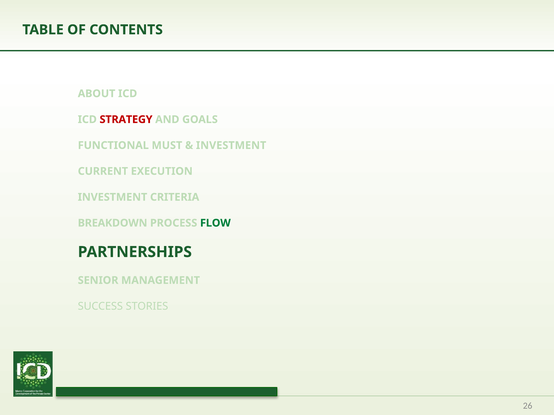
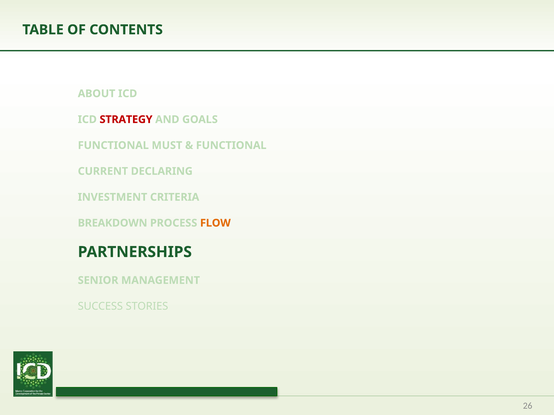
INVESTMENT at (231, 146): INVESTMENT -> FUNCTIONAL
EXECUTION: EXECUTION -> DECLARING
FLOW colour: green -> orange
